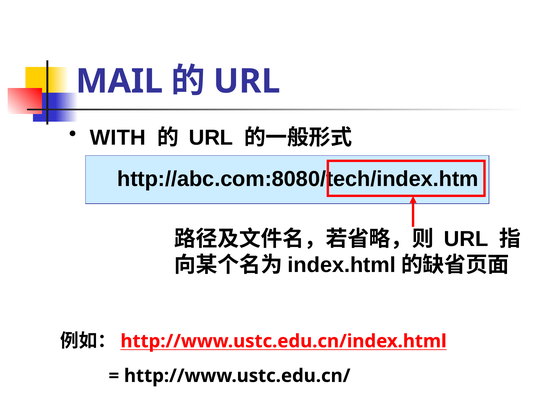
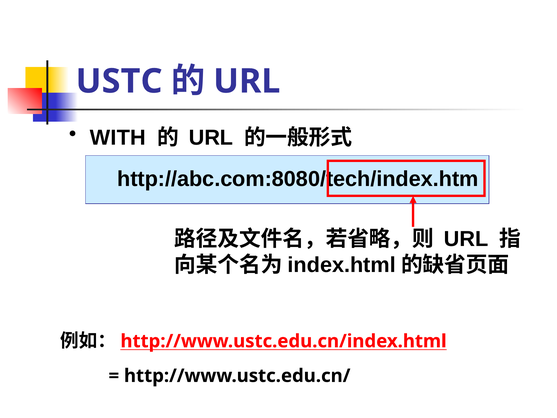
MAIL: MAIL -> USTC
